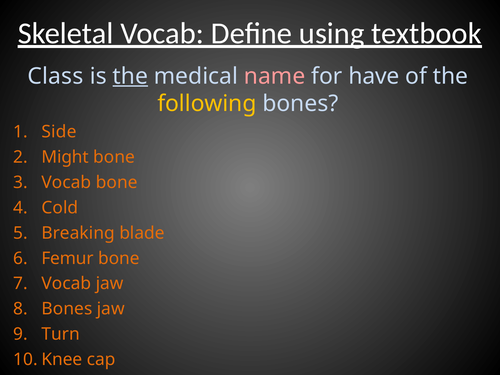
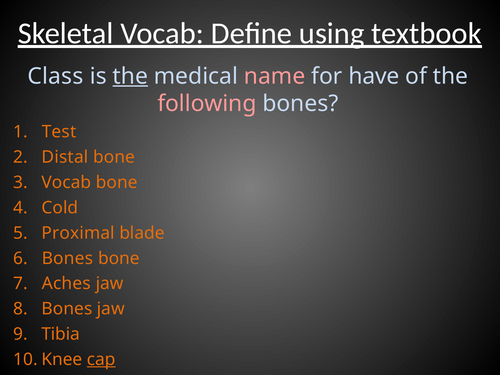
following colour: yellow -> pink
Side: Side -> Test
Might: Might -> Distal
Breaking: Breaking -> Proximal
Femur at (68, 258): Femur -> Bones
Vocab at (66, 284): Vocab -> Aches
Turn: Turn -> Tibia
cap underline: none -> present
